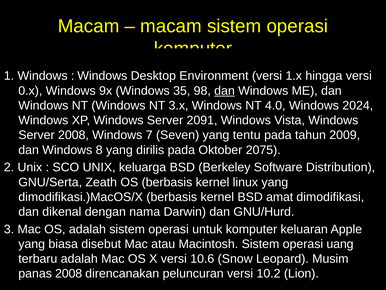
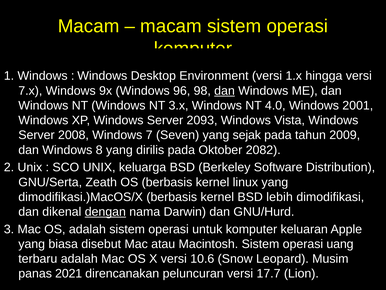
0.x: 0.x -> 7.x
35: 35 -> 96
2024: 2024 -> 2001
2091: 2091 -> 2093
tentu: tentu -> sejak
2075: 2075 -> 2082
amat: amat -> lebih
dengan underline: none -> present
panas 2008: 2008 -> 2021
10.2: 10.2 -> 17.7
